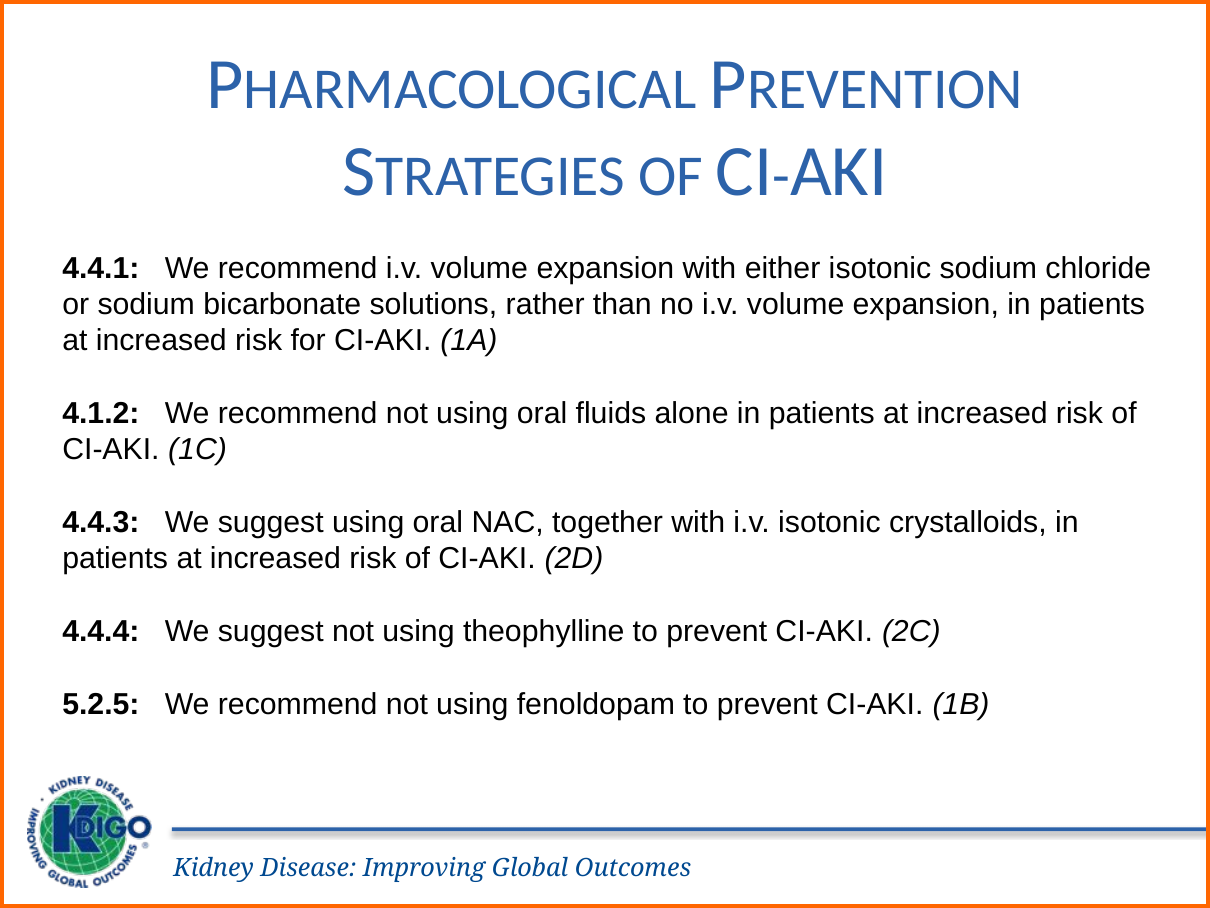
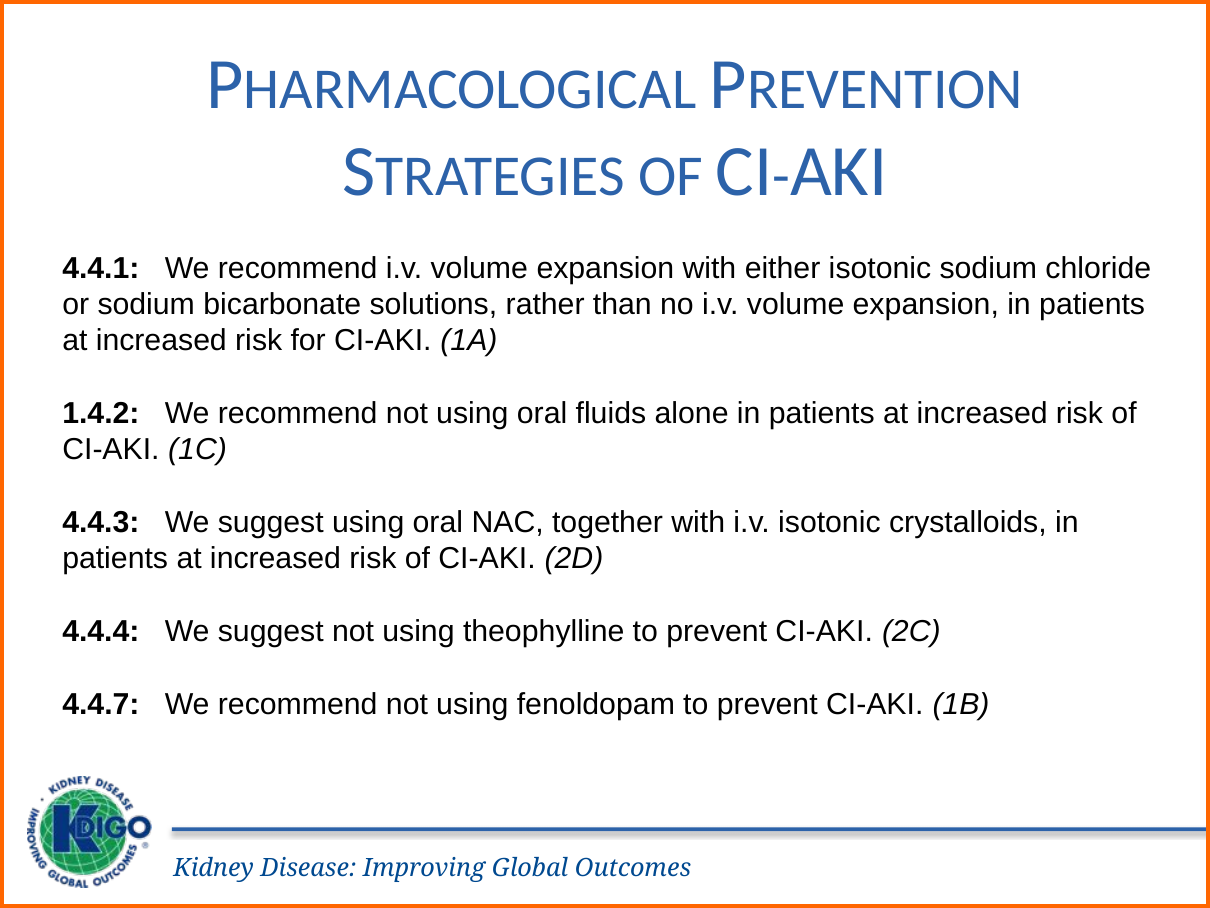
4.1.2: 4.1.2 -> 1.4.2
5.2.5: 5.2.5 -> 4.4.7
